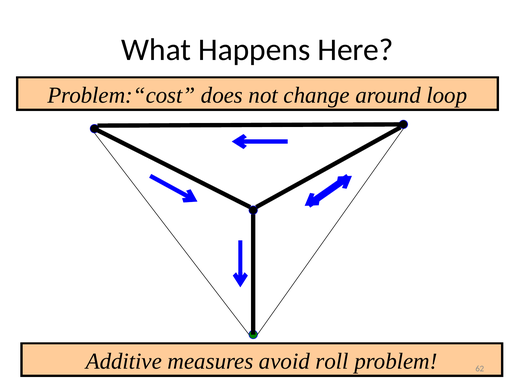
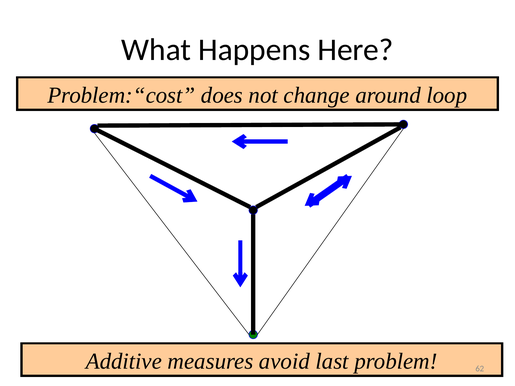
roll: roll -> last
